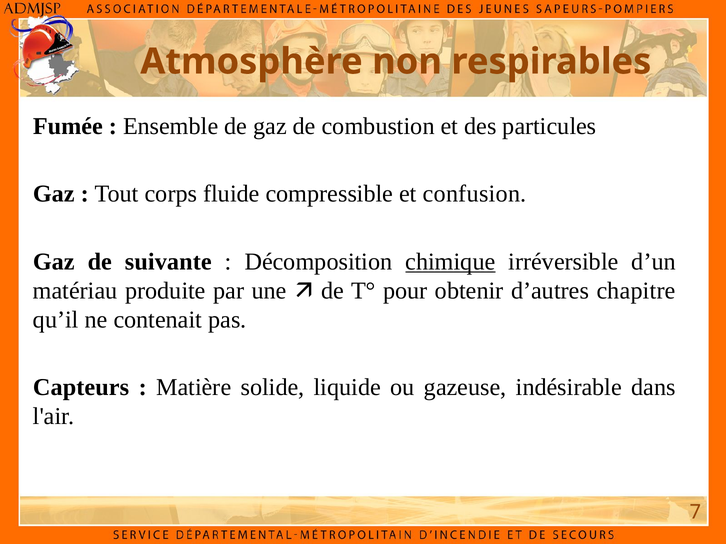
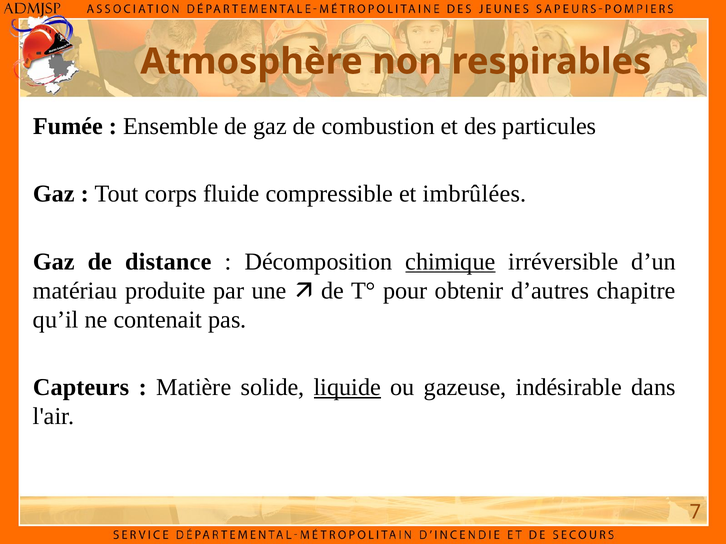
confusion: confusion -> imbrûlées
suivante: suivante -> distance
liquide underline: none -> present
